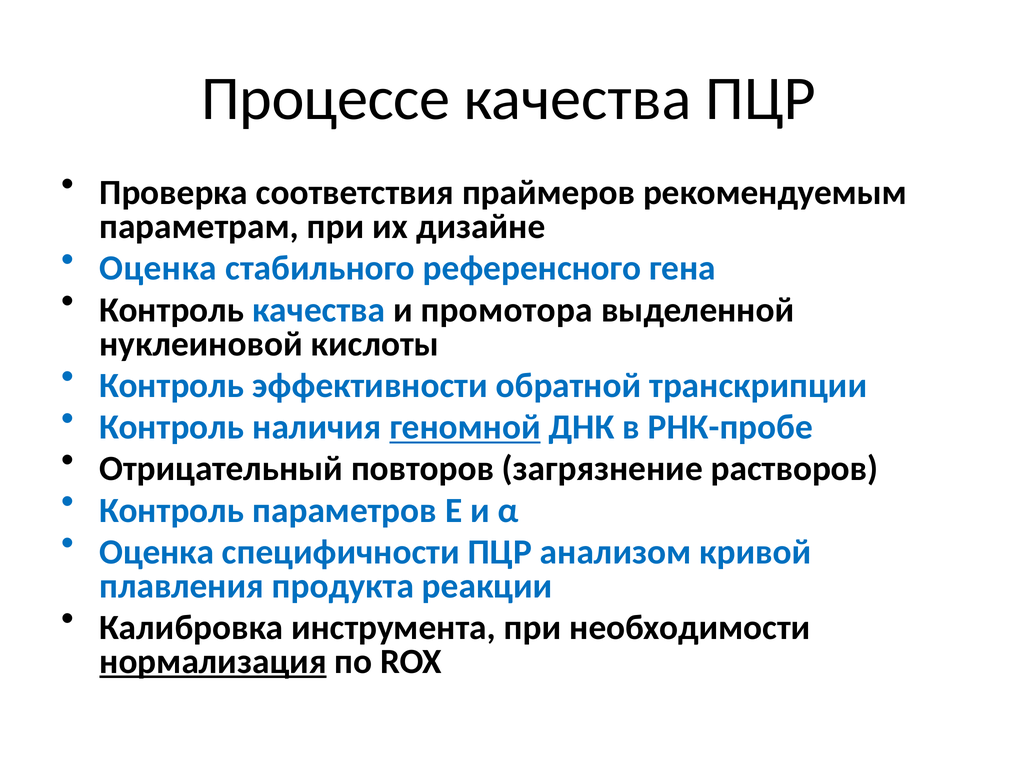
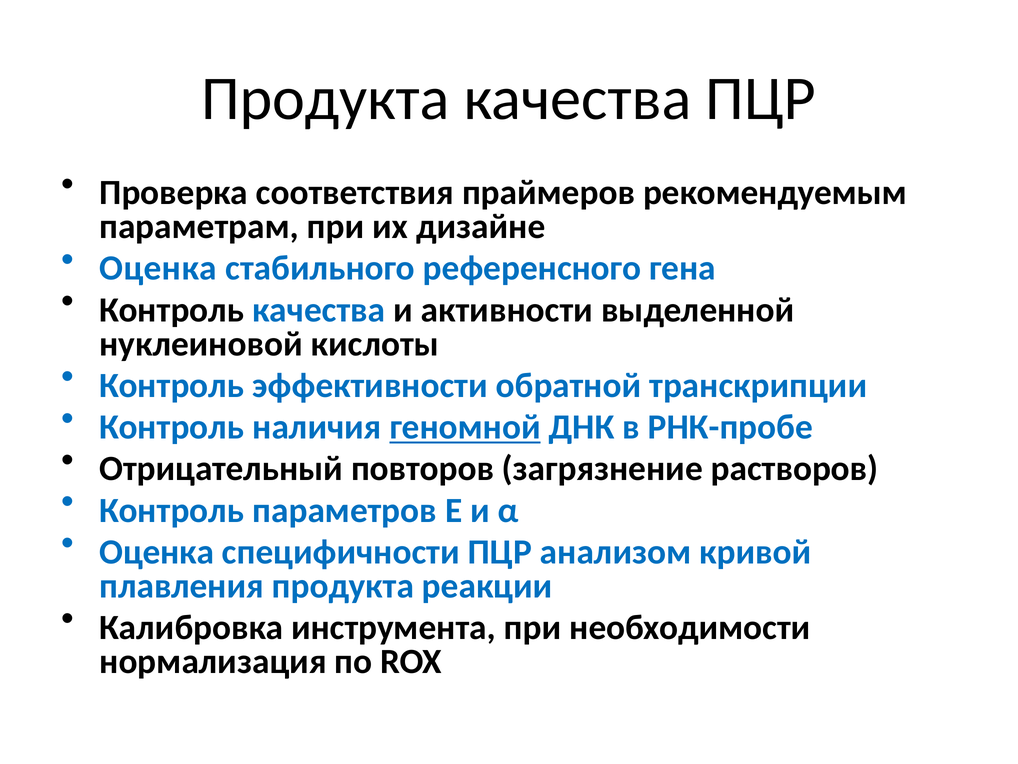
Процессе at (326, 99): Процессе -> Продукта
промотора: промотора -> активности
нормализация underline: present -> none
